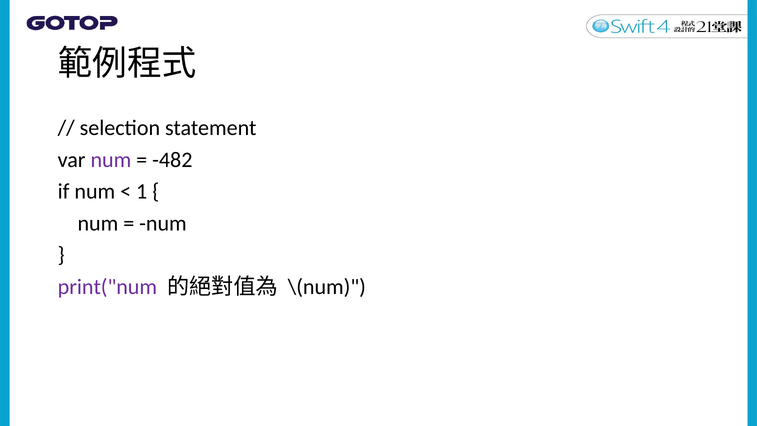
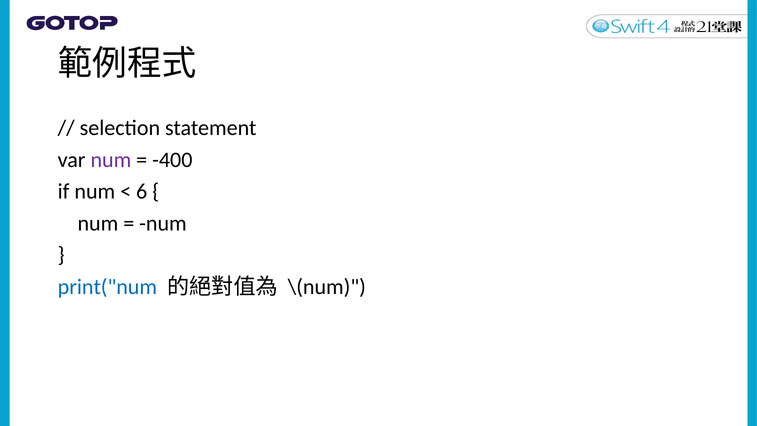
-482: -482 -> -400
1: 1 -> 6
print("num colour: purple -> blue
